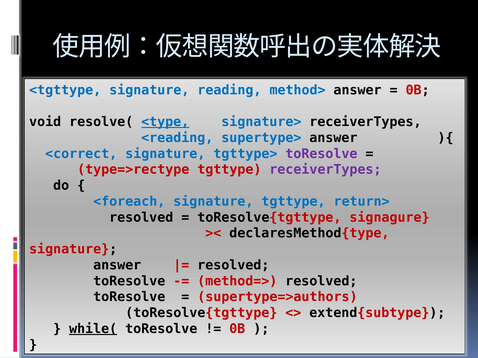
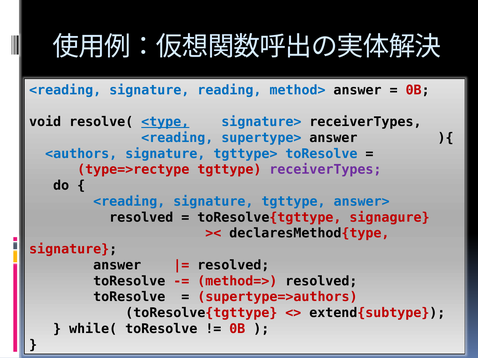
<tgttype at (65, 90): <tgttype -> <reading
<correct: <correct -> <authors
toResolve at (321, 154) colour: purple -> blue
<foreach at (129, 202): <foreach -> <reading
return>: return> -> answer>
while( underline: present -> none
